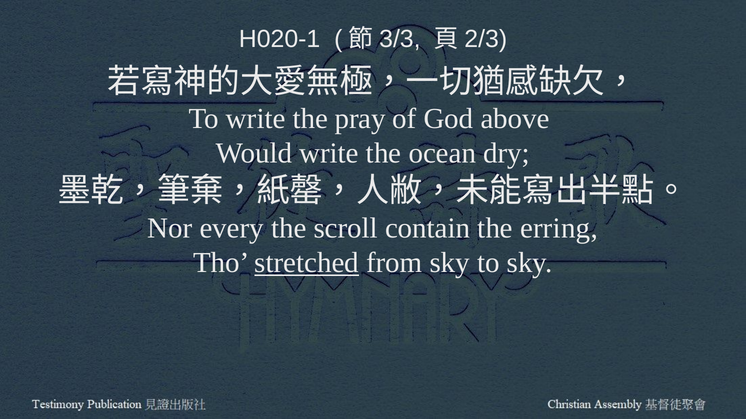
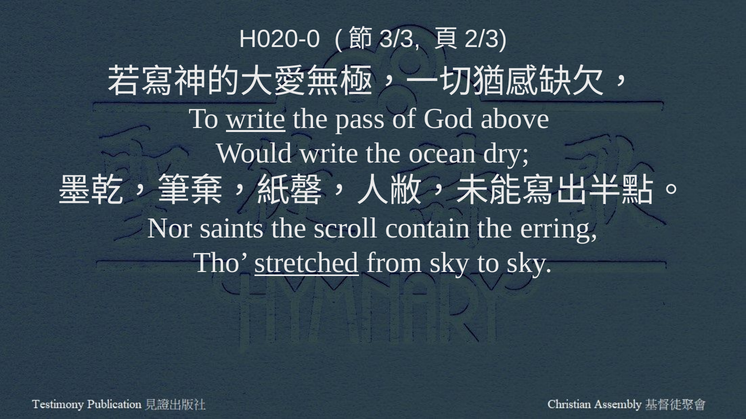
H020-1: H020-1 -> H020-0
write at (256, 119) underline: none -> present
pray: pray -> pass
every: every -> saints
